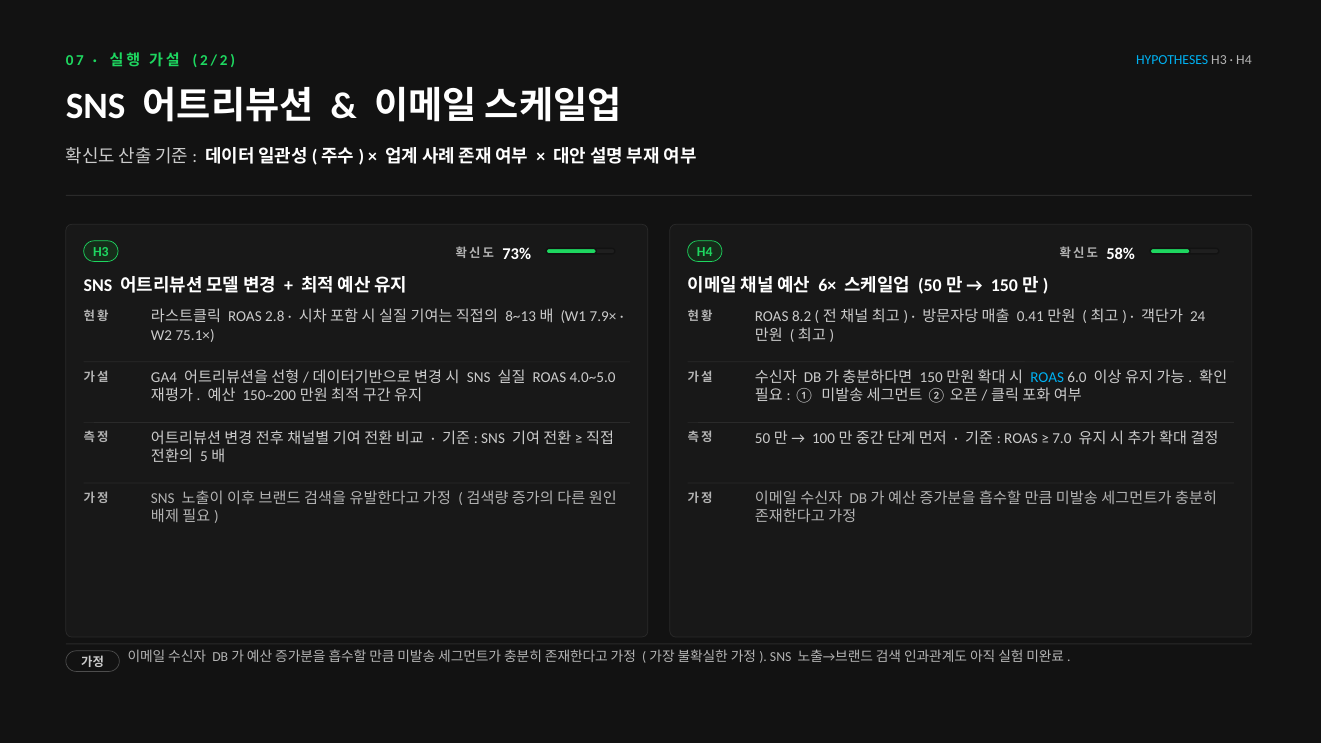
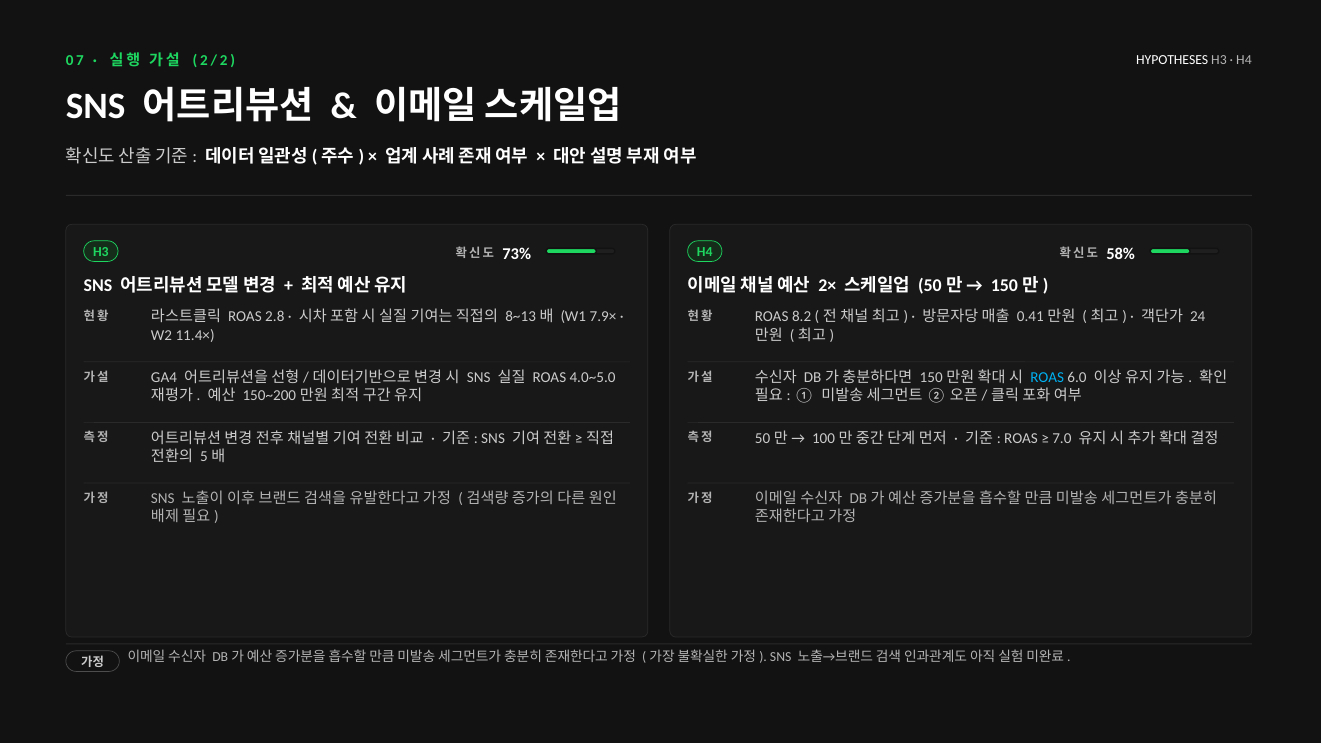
HYPOTHESES colour: light blue -> white
6×: 6× -> 2×
75.1×: 75.1× -> 11.4×
